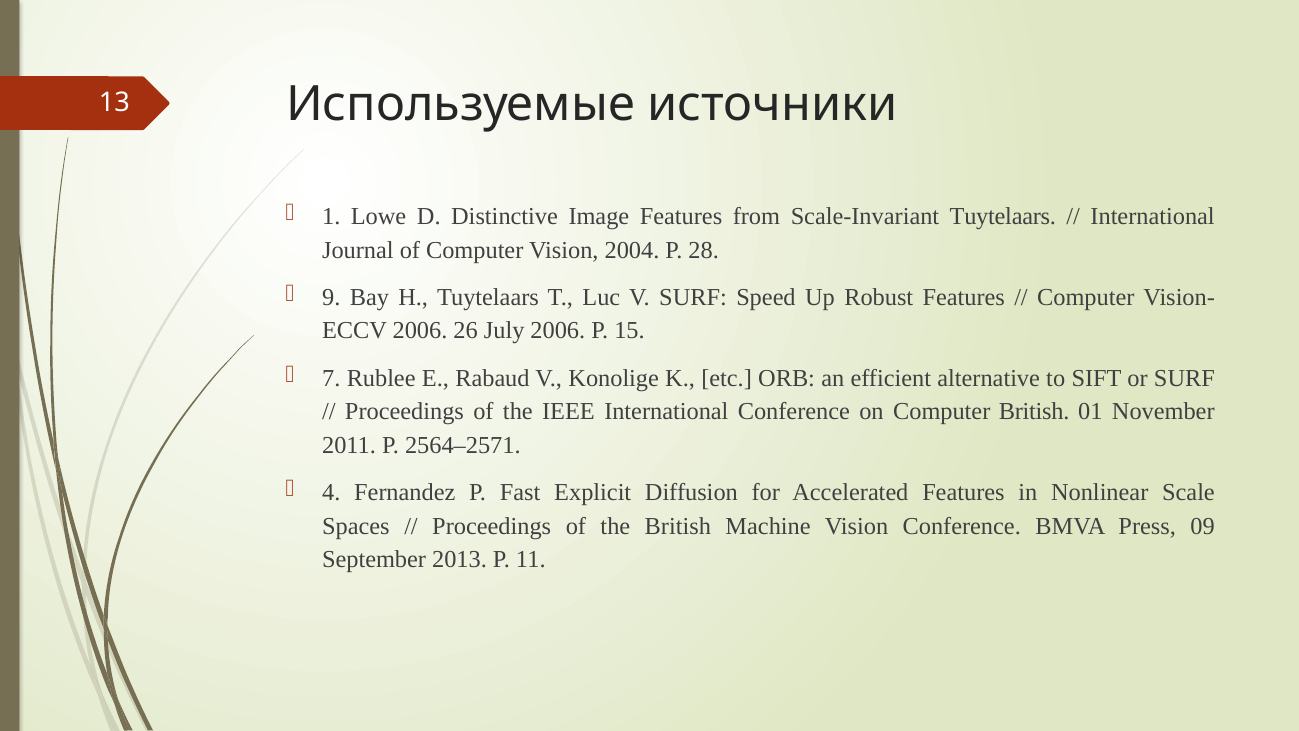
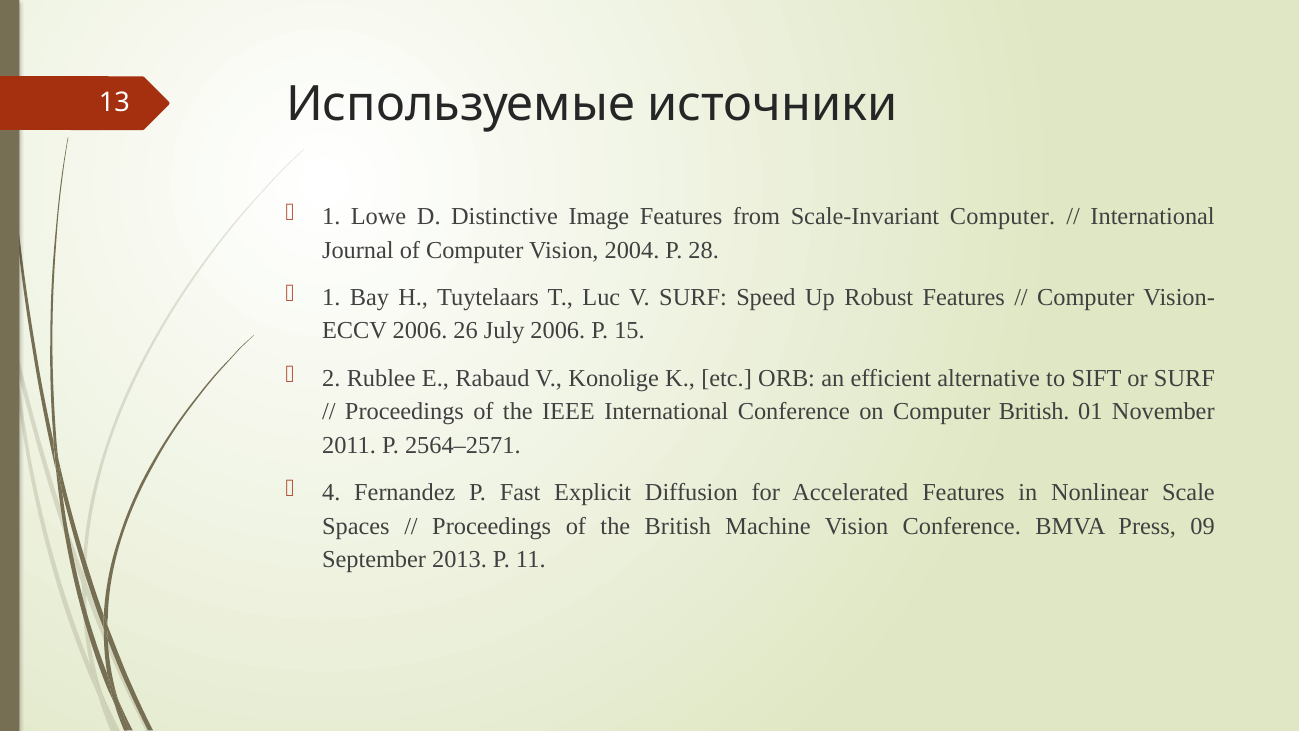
Scale-Invariant Tuytelaars: Tuytelaars -> Computer
9 at (331, 297): 9 -> 1
7: 7 -> 2
